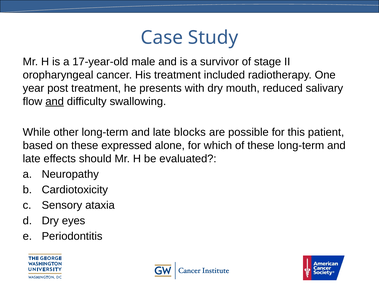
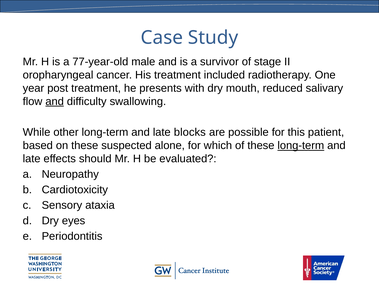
17-year-old: 17-year-old -> 77-year-old
expressed: expressed -> suspected
long-term at (301, 146) underline: none -> present
